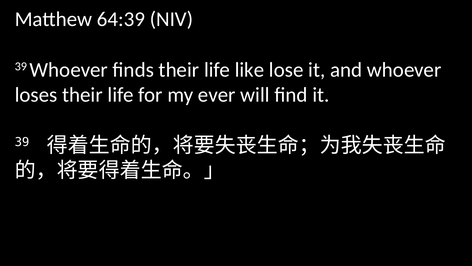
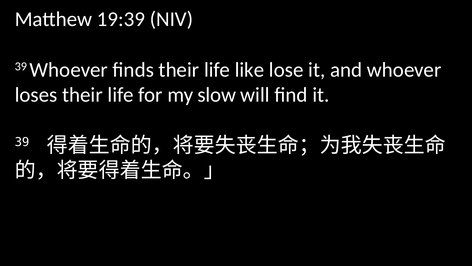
64:39: 64:39 -> 19:39
ever: ever -> slow
